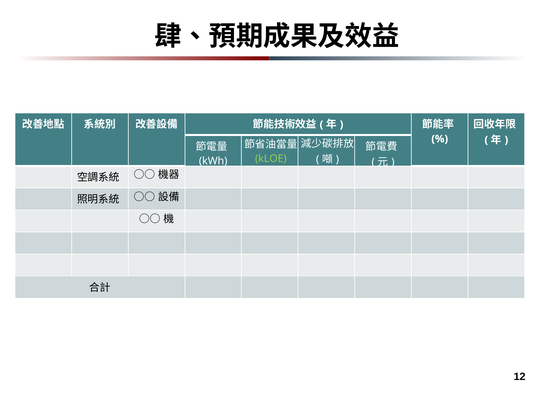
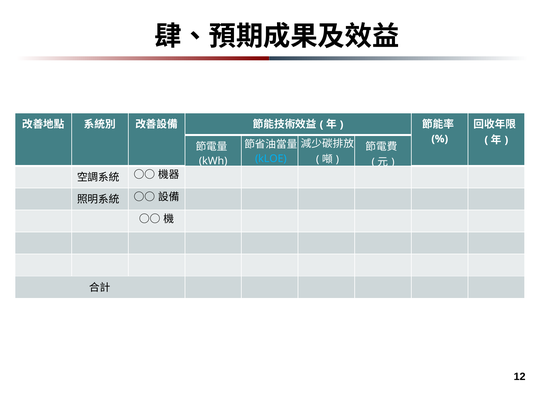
kLOE colour: light green -> light blue
